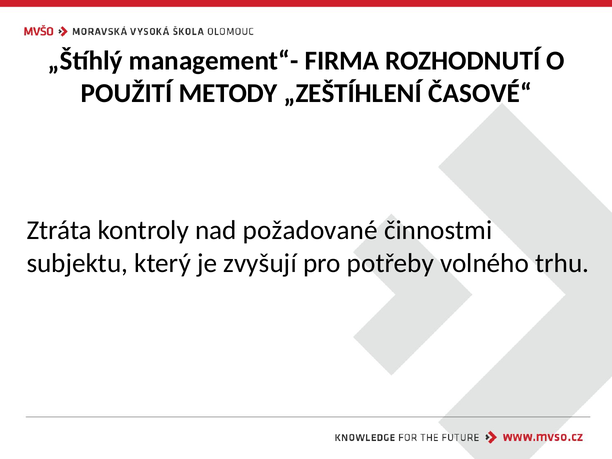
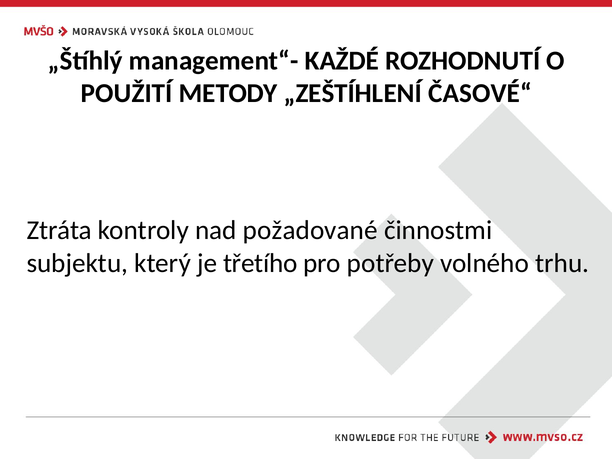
FIRMA: FIRMA -> KAŽDÉ
zvyšují: zvyšují -> třetího
